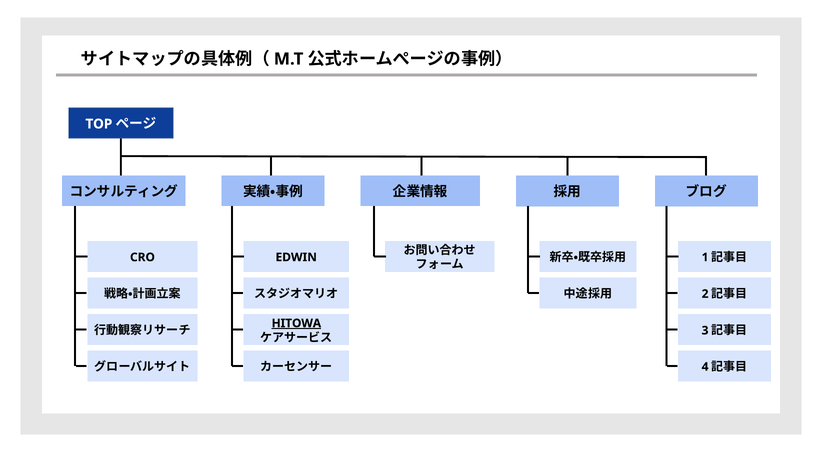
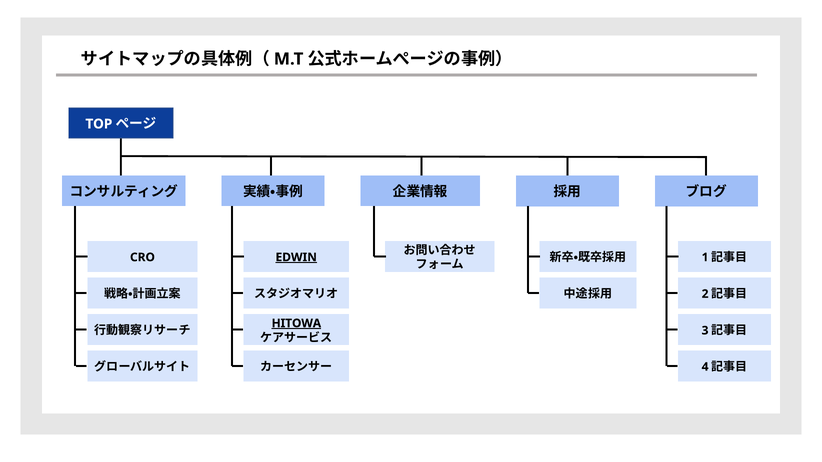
EDWIN underline: none -> present
